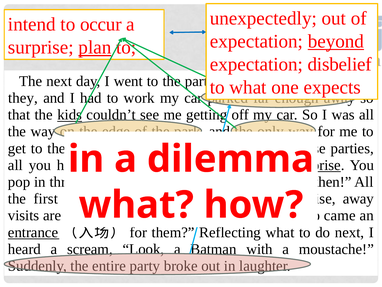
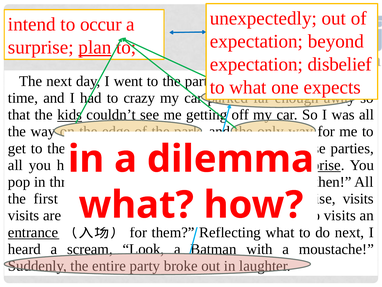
beyond underline: present -> none
they: they -> time
to work: work -> crazy
away at (358, 198): away -> visits
came at (340, 215): came -> visits
